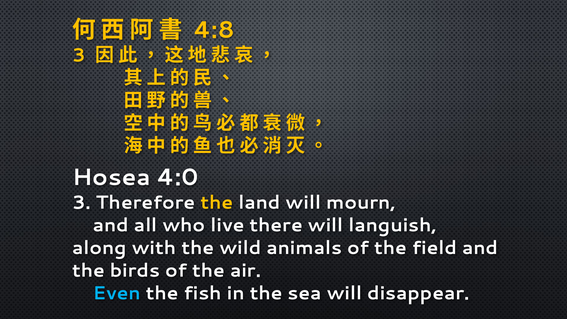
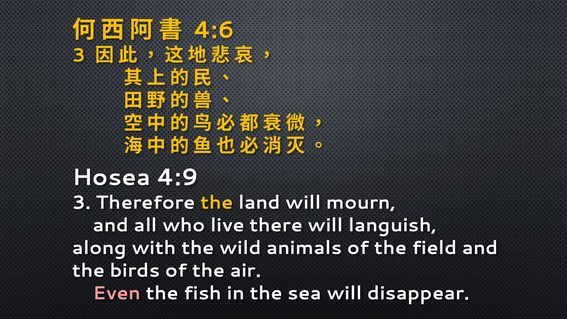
4:8: 4:8 -> 4:6
4:0: 4:0 -> 4:9
Even colour: light blue -> pink
